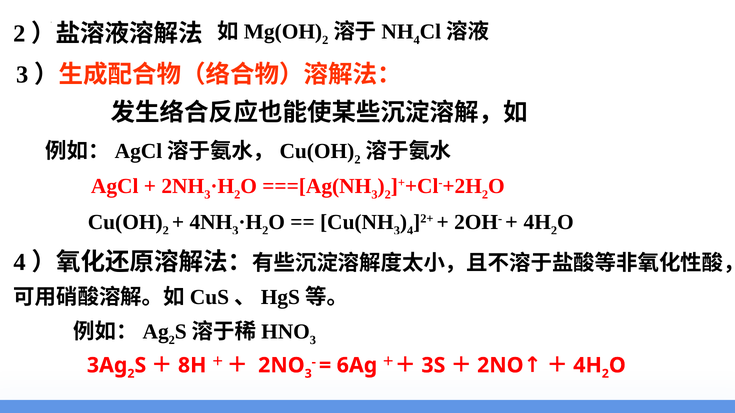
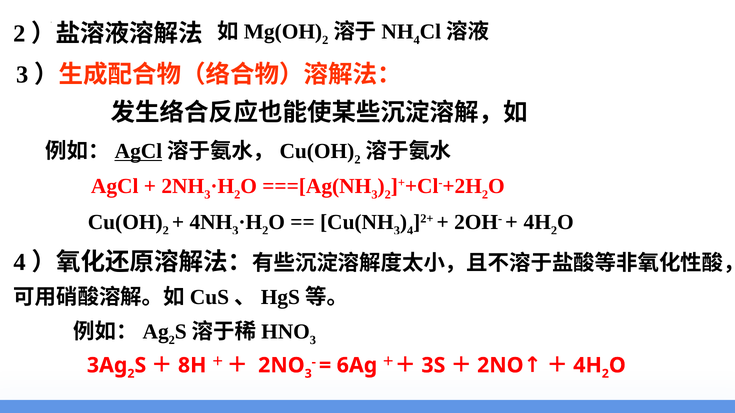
AgCl at (138, 151) underline: none -> present
